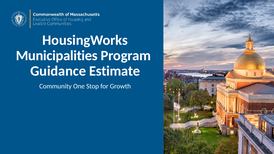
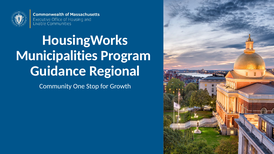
Estimate: Estimate -> Regional
